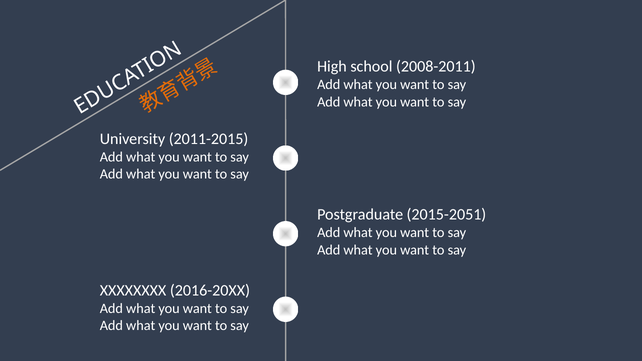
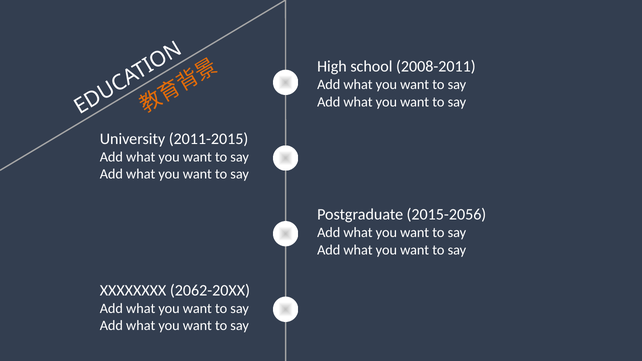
2015-2051: 2015-2051 -> 2015-2056
2016-20XX: 2016-20XX -> 2062-20XX
